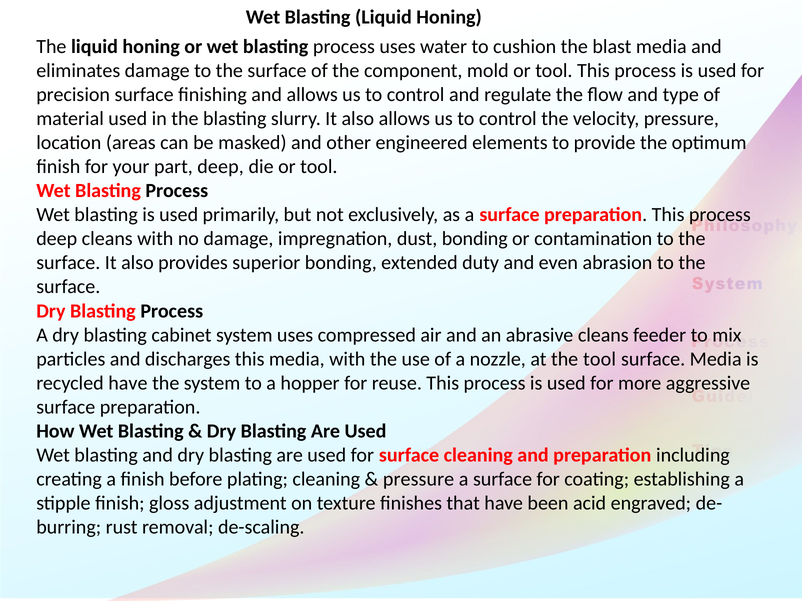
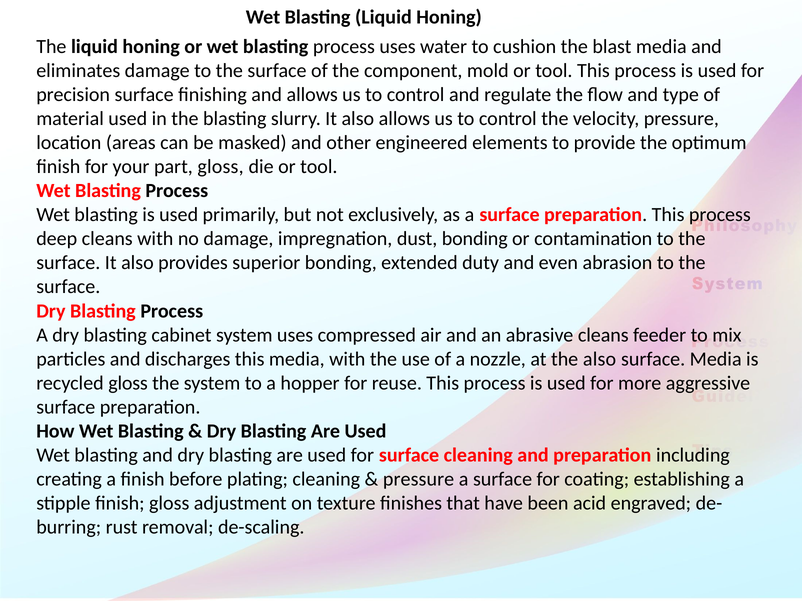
part deep: deep -> gloss
the tool: tool -> also
recycled have: have -> gloss
